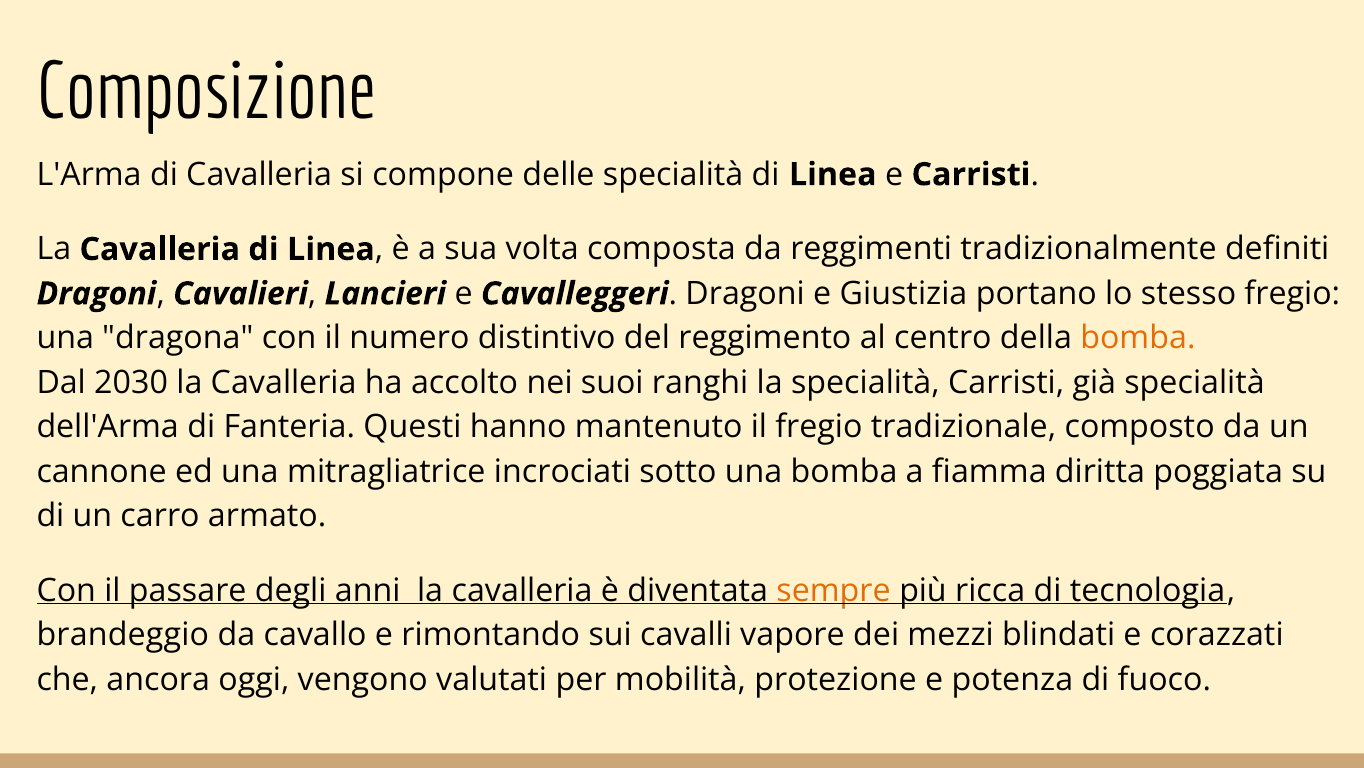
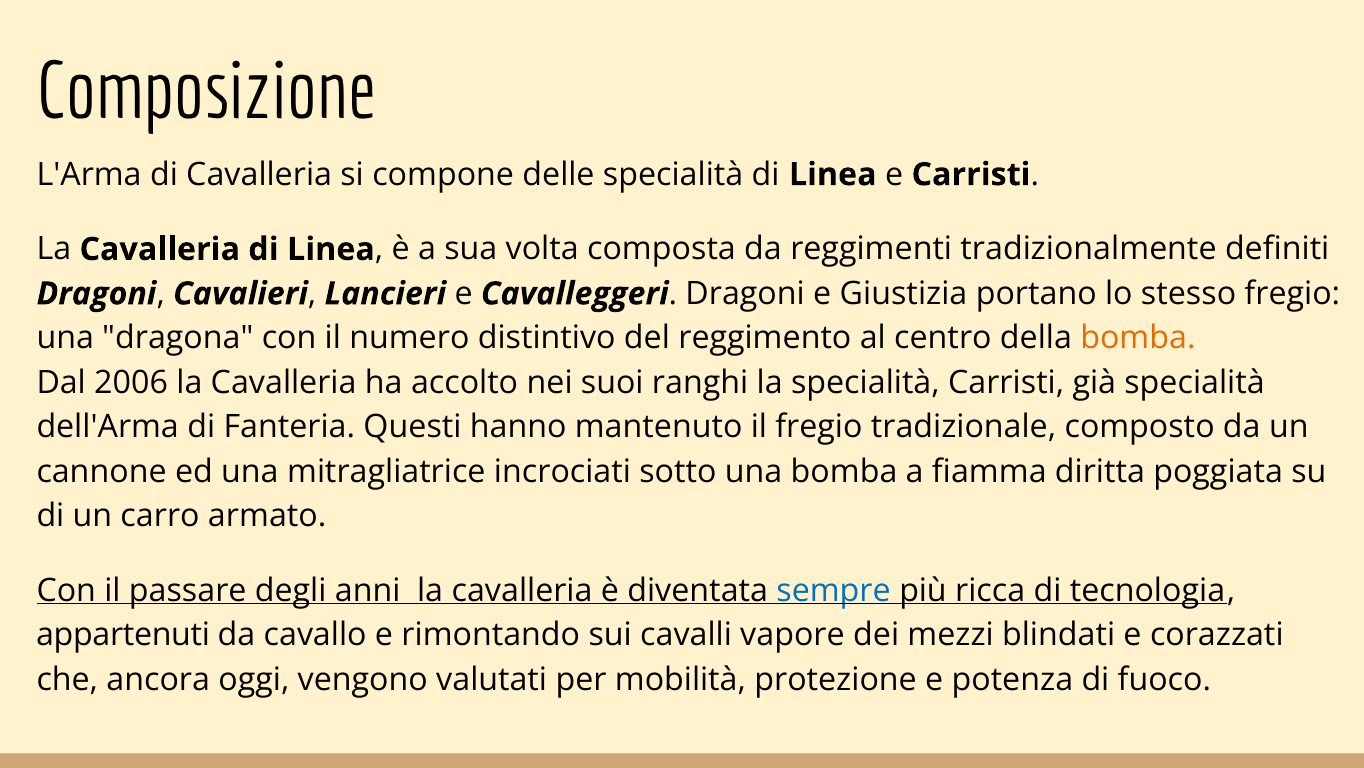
2030: 2030 -> 2006
sempre colour: orange -> blue
brandeggio: brandeggio -> appartenuti
